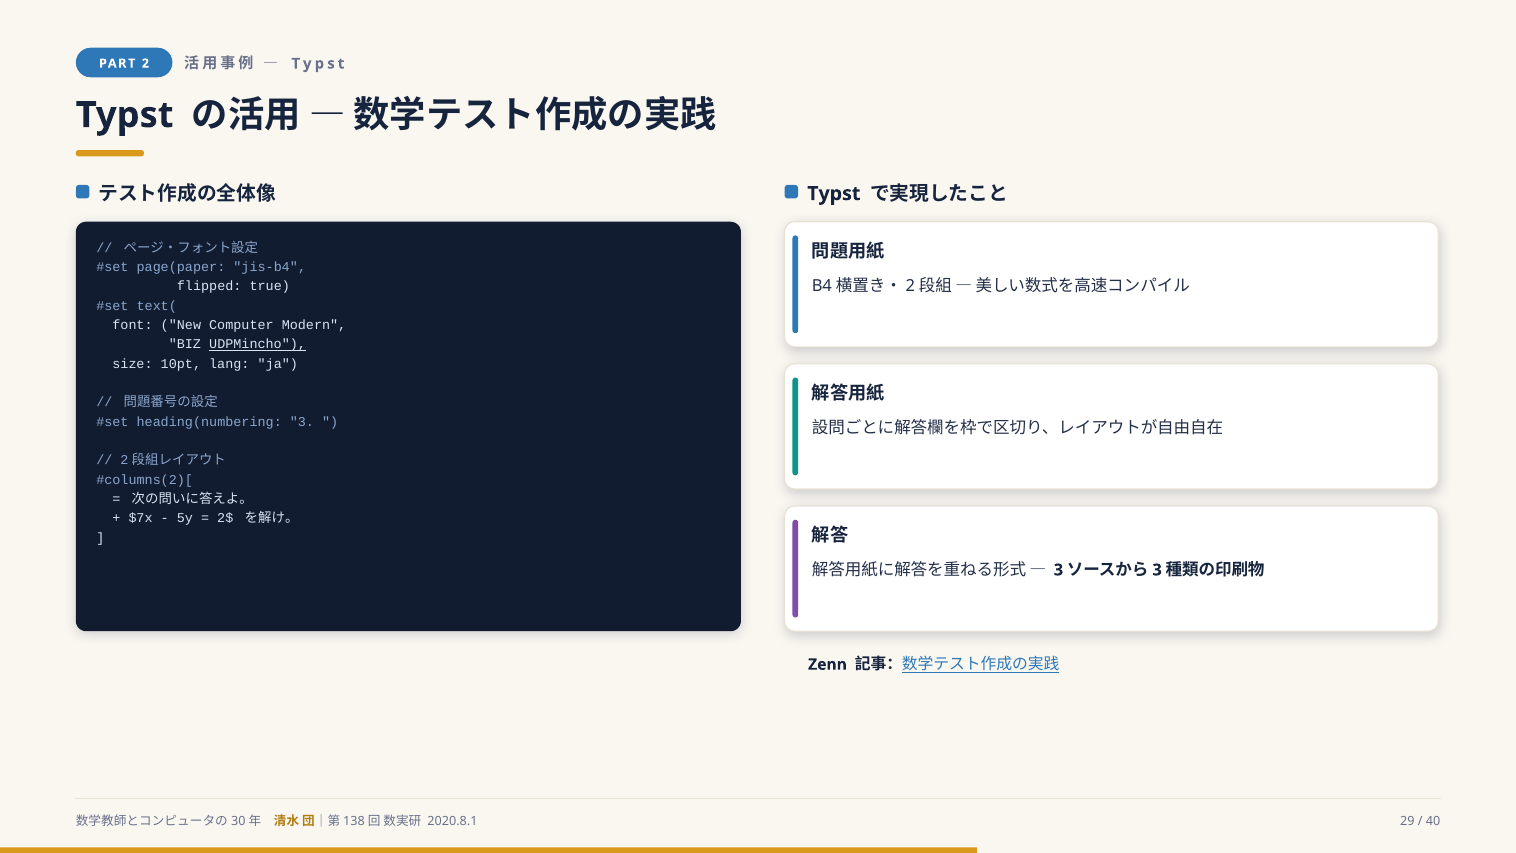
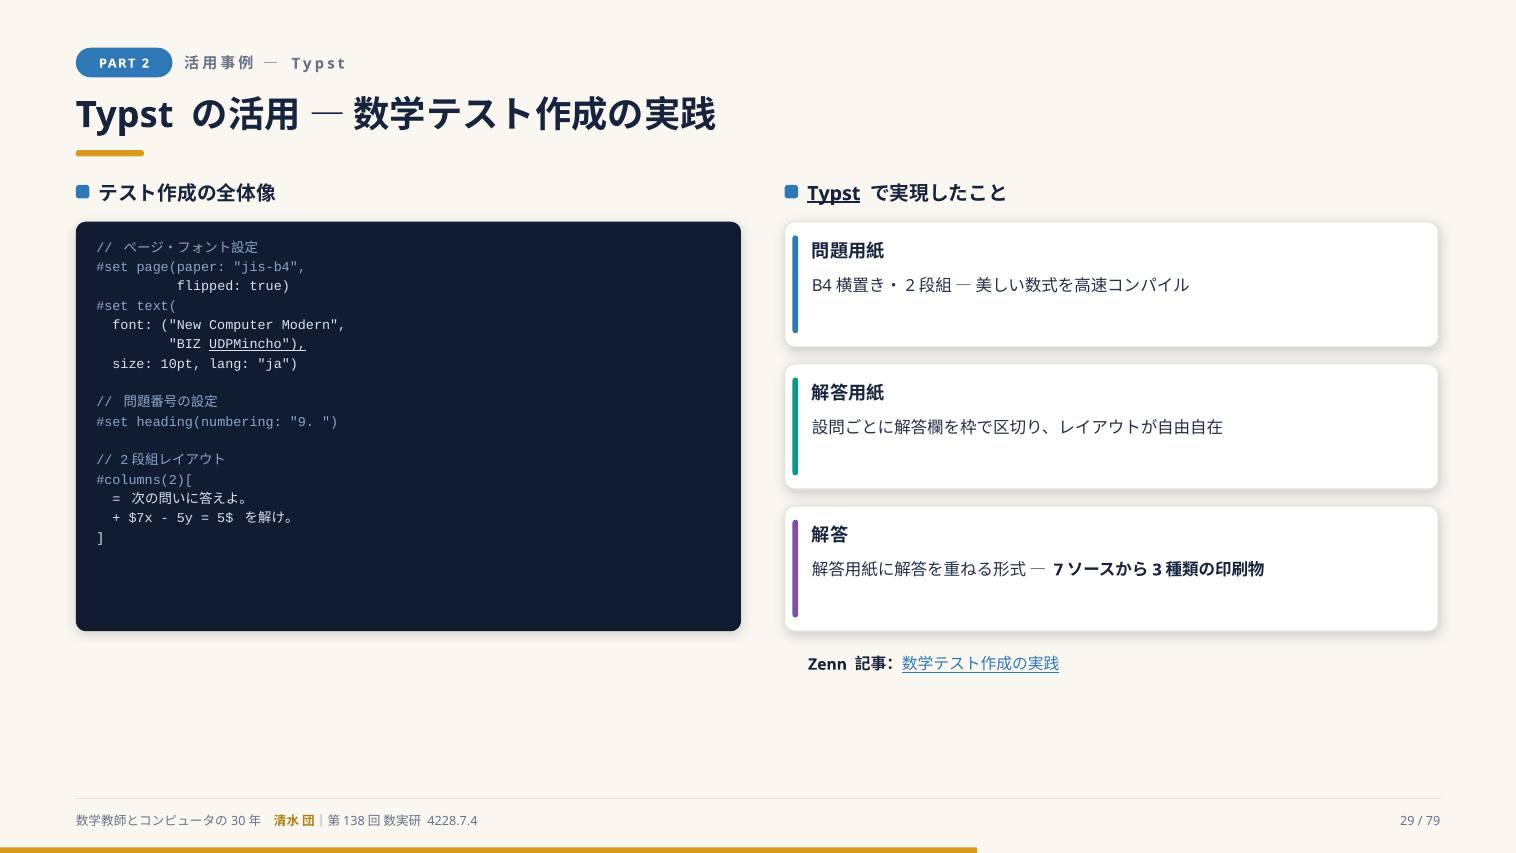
Typst at (834, 194) underline: none -> present
heading(numbering 3: 3 -> 9
2$: 2$ -> 5$
3 at (1059, 570): 3 -> 7
2020.8.1: 2020.8.1 -> 4228.7.4
40: 40 -> 79
